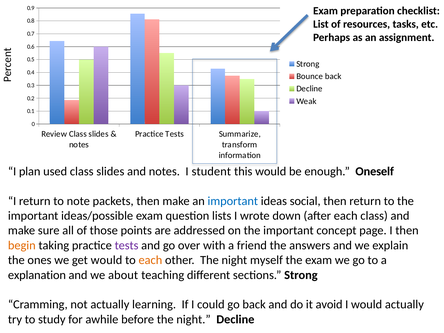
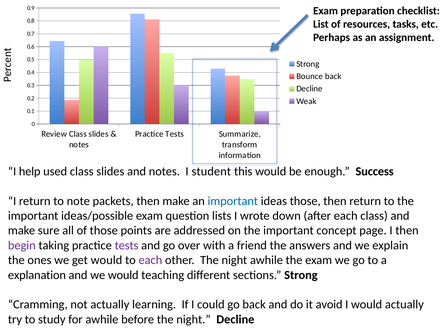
plan: plan -> help
Oneself: Oneself -> Success
ideas social: social -> those
begin colour: orange -> purple
each at (150, 260) colour: orange -> purple
night myself: myself -> awhile
we about: about -> would
